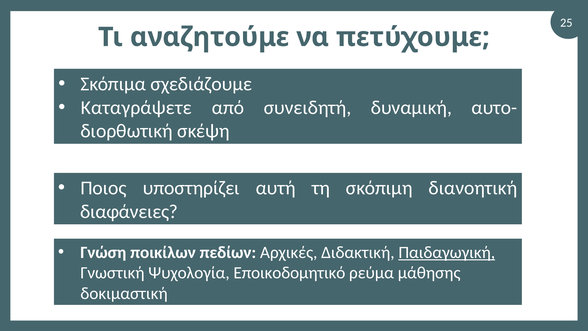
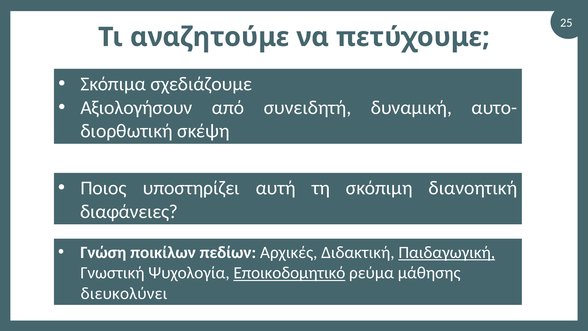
Καταγράψετε: Καταγράψετε -> Αξιολογήσουν
Εποικοδομητικό underline: none -> present
δοκιμαστική: δοκιμαστική -> διευκολύνει
